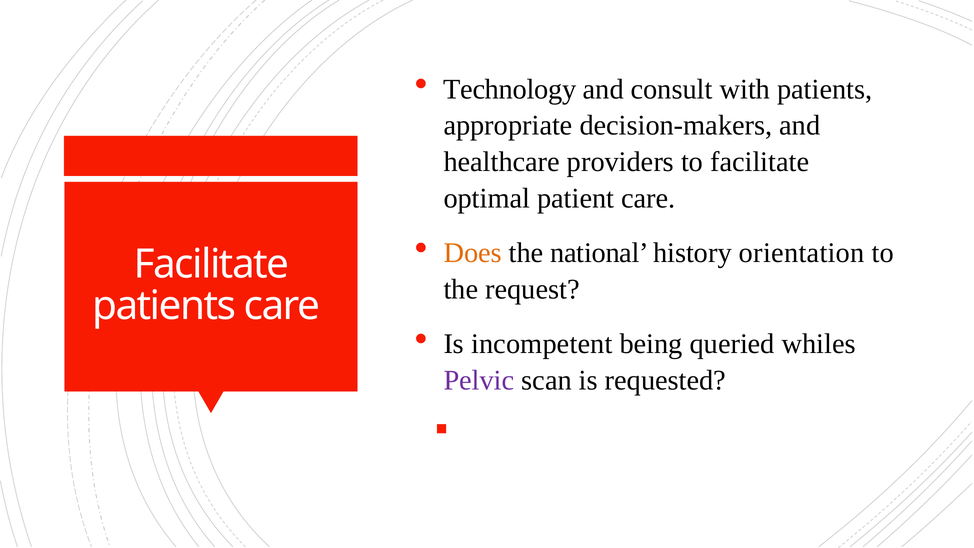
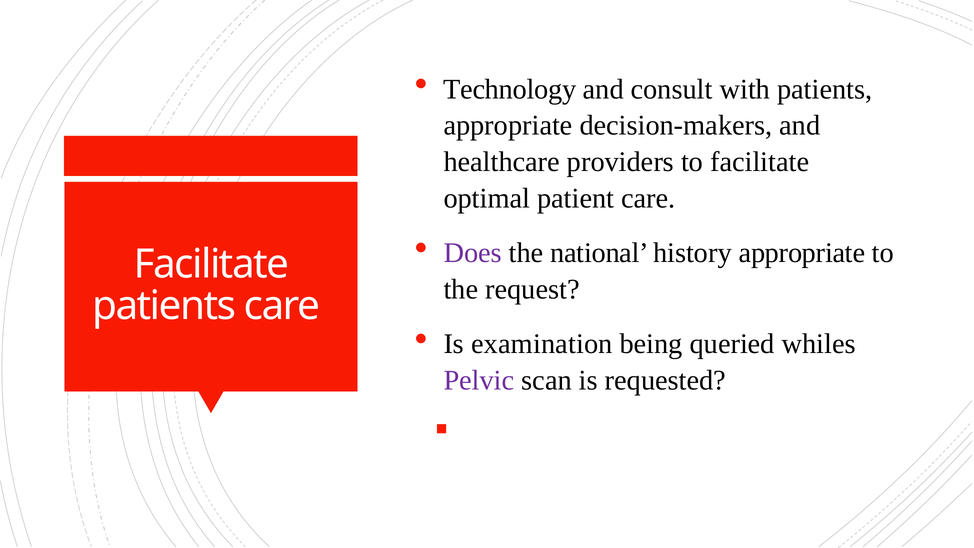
Does colour: orange -> purple
history orientation: orientation -> appropriate
incompetent: incompetent -> examination
